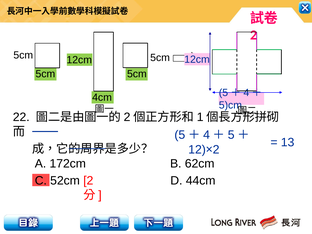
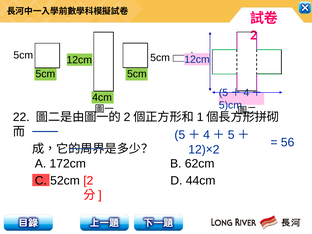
13: 13 -> 56
